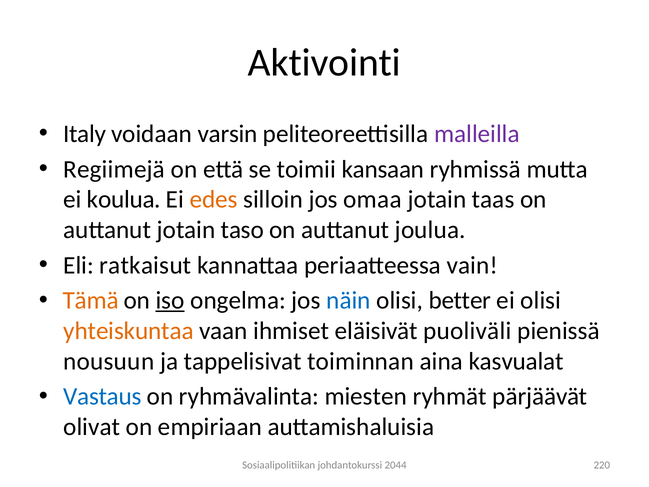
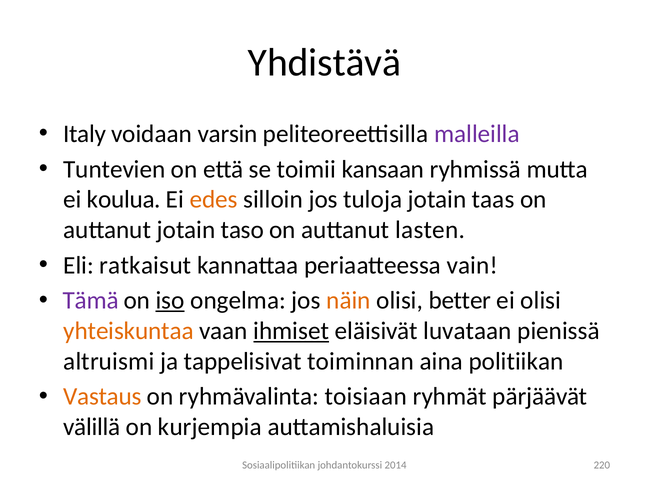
Aktivointi: Aktivointi -> Yhdistävä
Regiimejä: Regiimejä -> Tuntevien
omaa: omaa -> tuloja
joulua: joulua -> lasten
Tämä colour: orange -> purple
näin colour: blue -> orange
ihmiset underline: none -> present
puoliväli: puoliväli -> luvataan
nousuun: nousuun -> altruismi
kasvualat: kasvualat -> politiikan
Vastaus colour: blue -> orange
miesten: miesten -> toisiaan
olivat: olivat -> välillä
empiriaan: empiriaan -> kurjempia
2044: 2044 -> 2014
